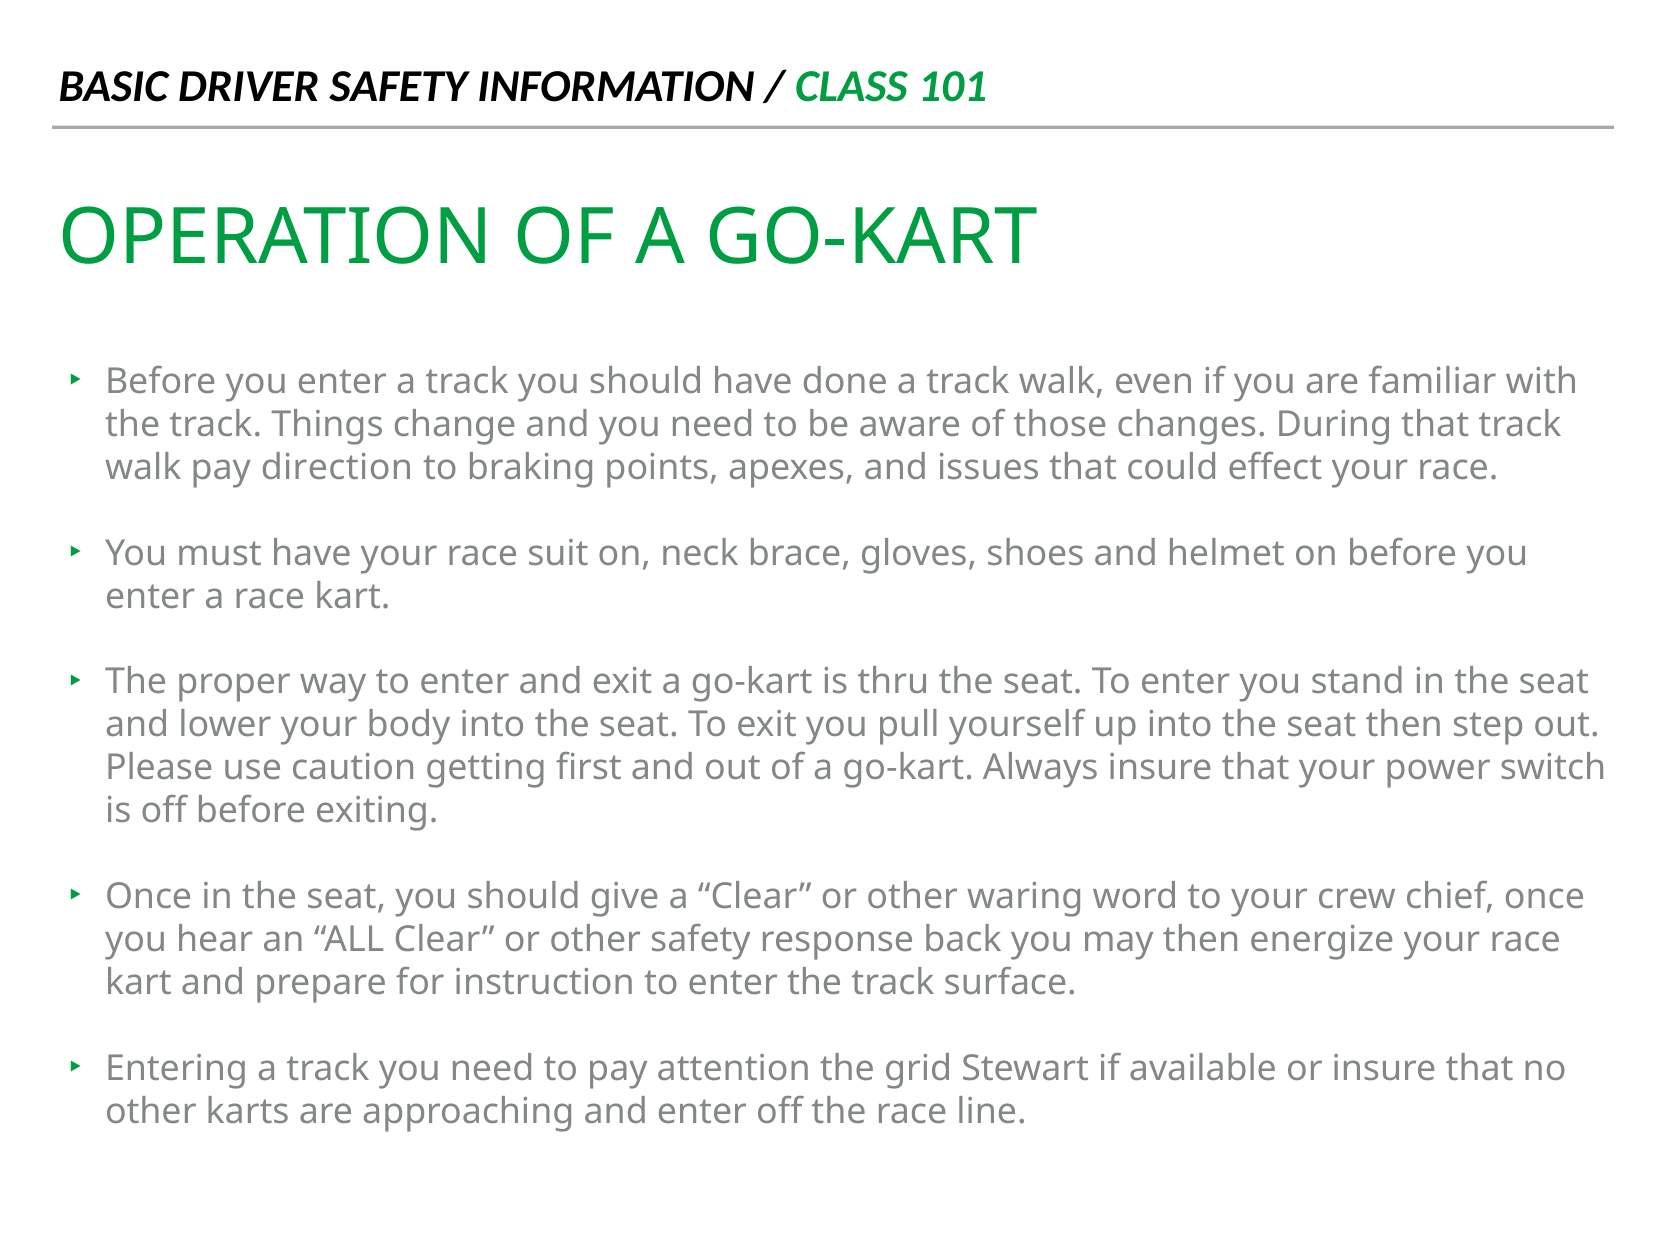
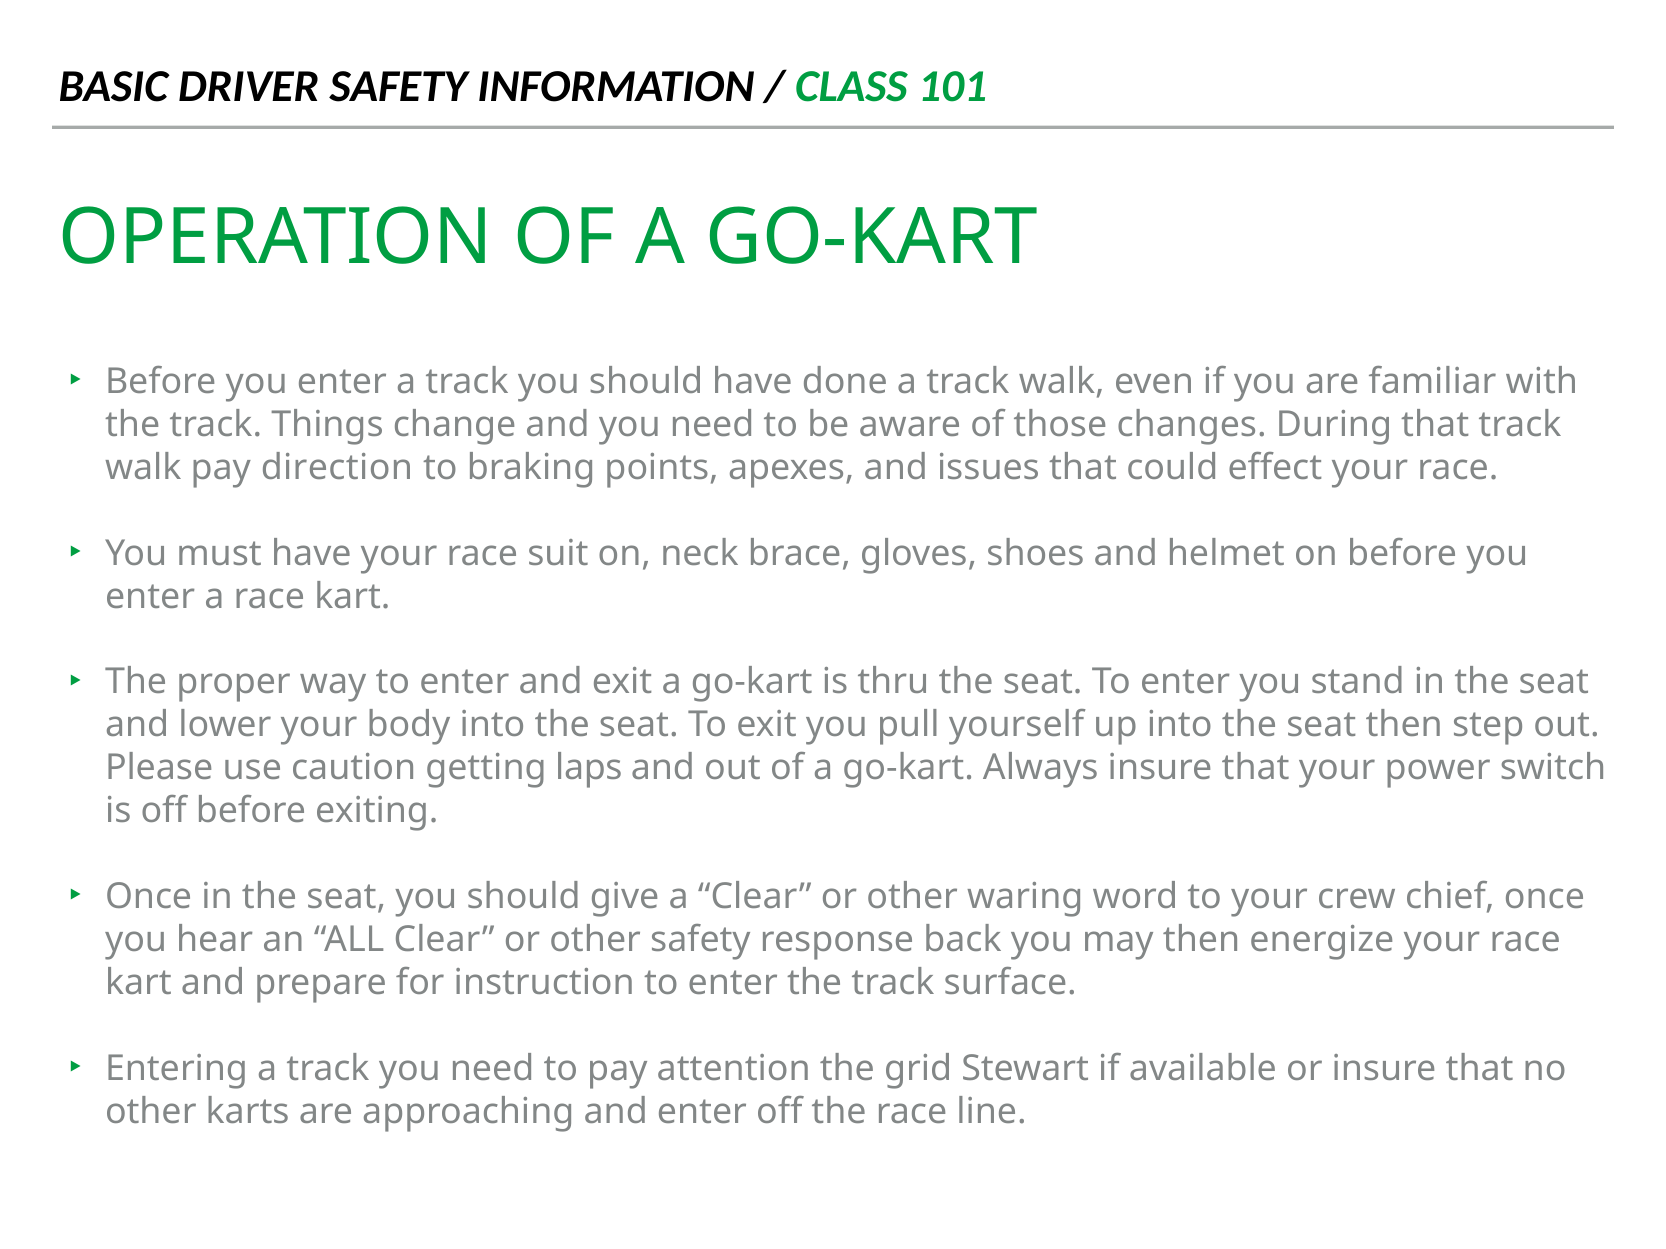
first: first -> laps
